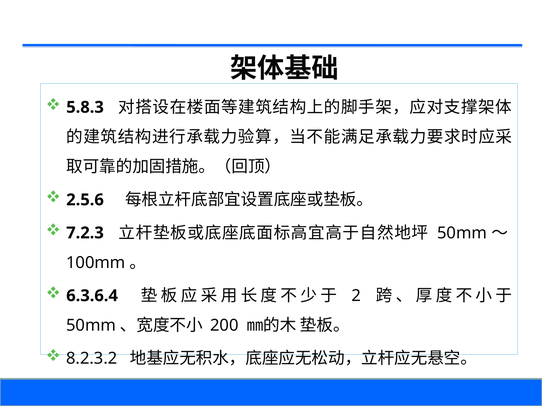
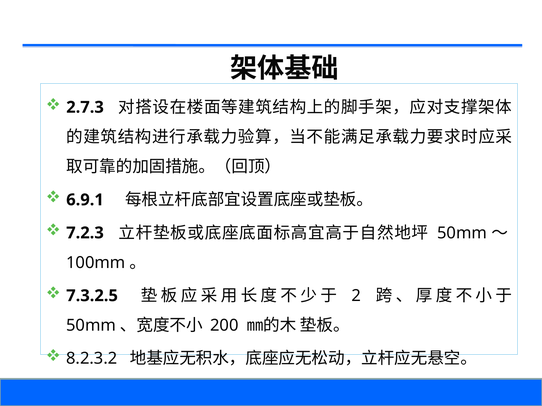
5.8.3: 5.8.3 -> 2.7.3
2.5.6: 2.5.6 -> 6.9.1
6.3.6.4: 6.3.6.4 -> 7.3.2.5
